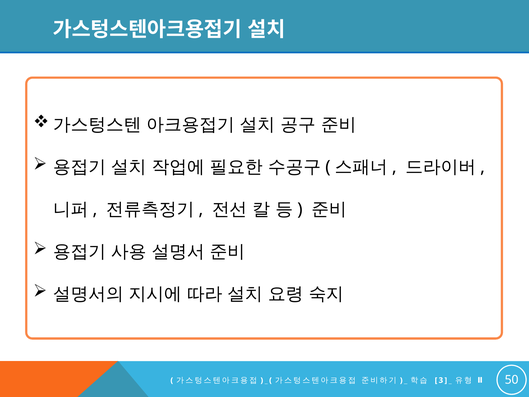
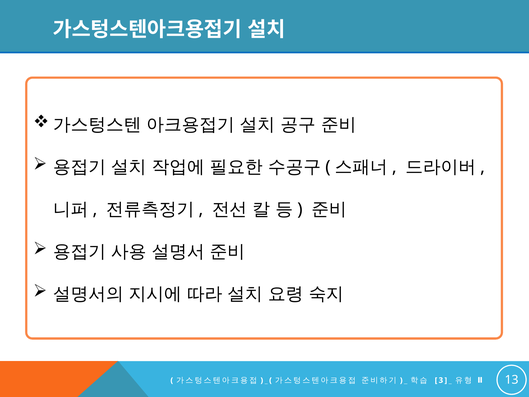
50: 50 -> 13
